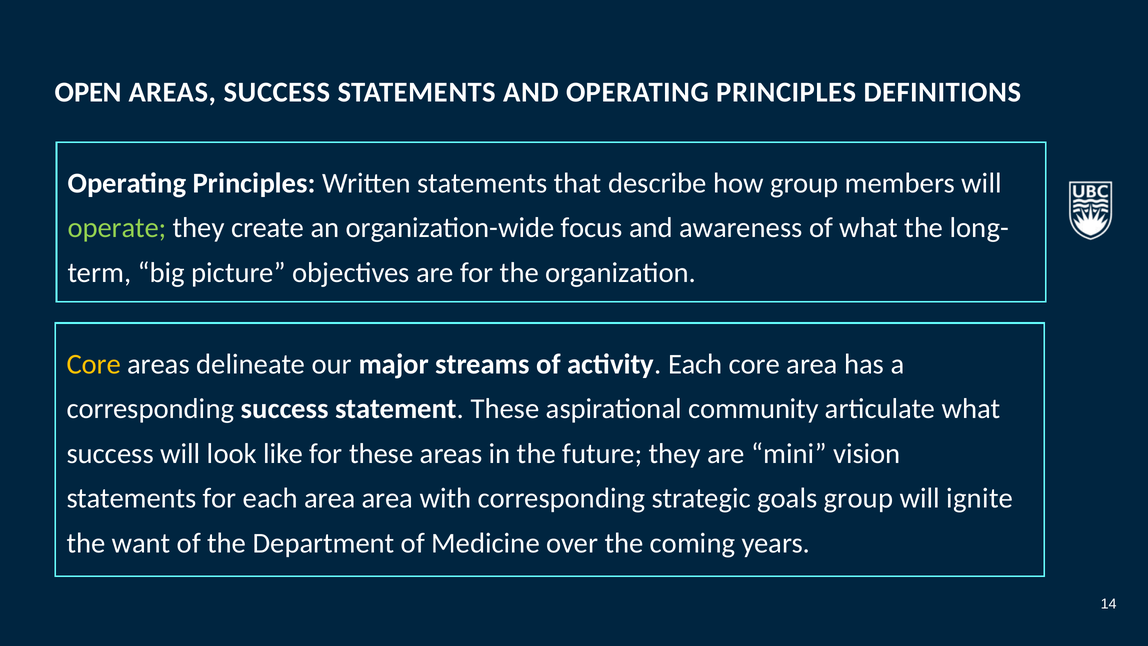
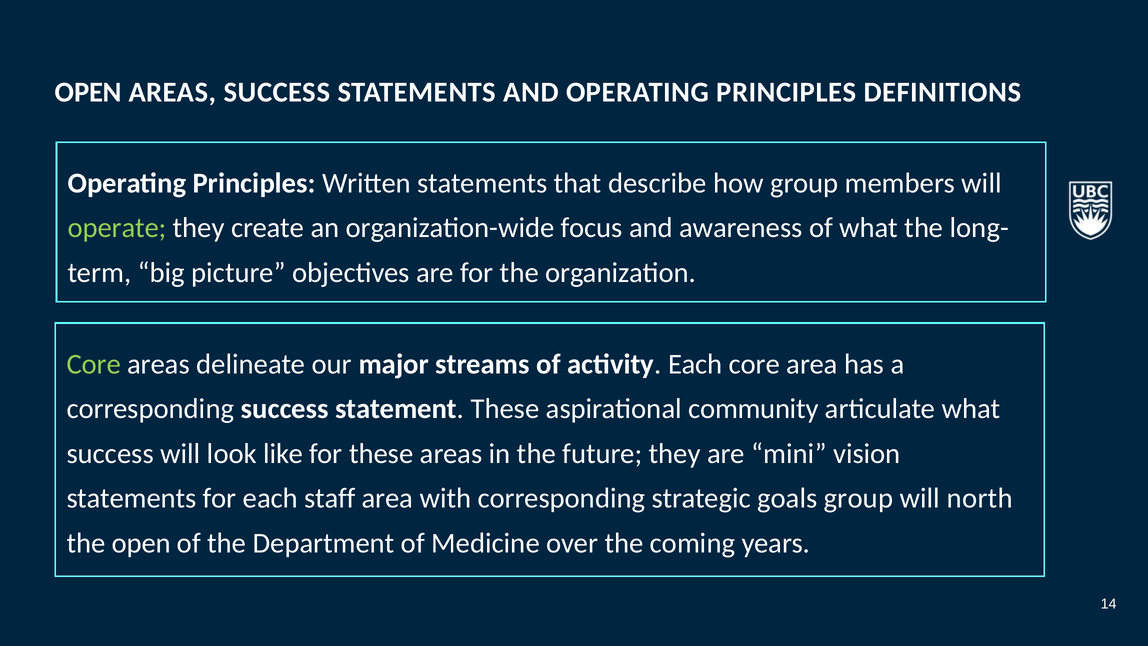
Core at (94, 364) colour: yellow -> light green
each area: area -> staff
ignite: ignite -> north
the want: want -> open
